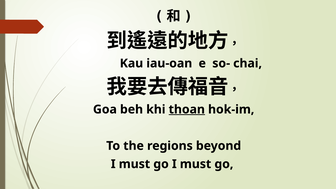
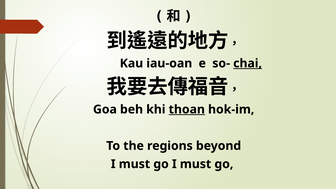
chai underline: none -> present
